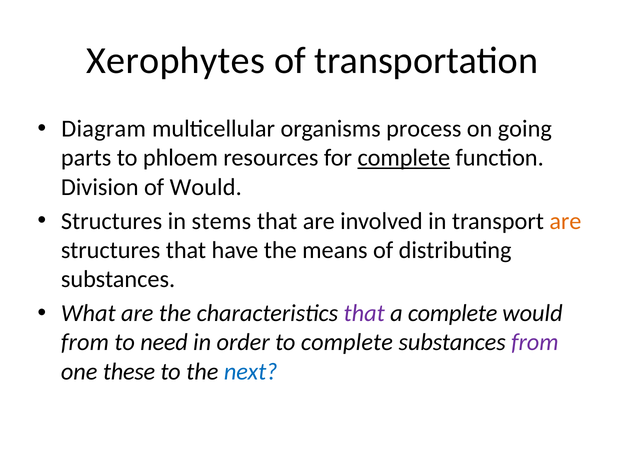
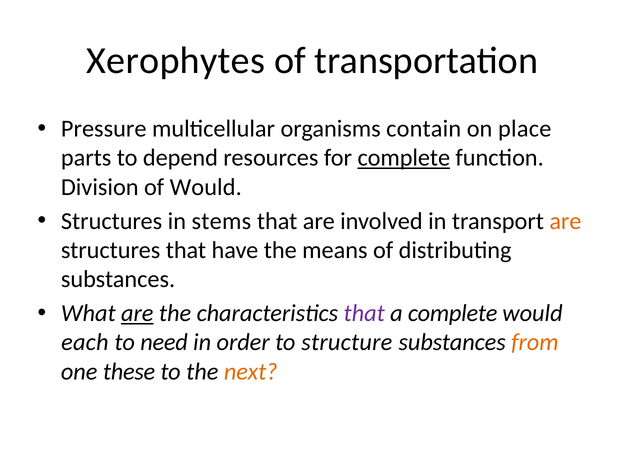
Diagram: Diagram -> Pressure
process: process -> contain
going: going -> place
phloem: phloem -> depend
are at (137, 313) underline: none -> present
from at (85, 342): from -> each
to complete: complete -> structure
from at (535, 342) colour: purple -> orange
next colour: blue -> orange
